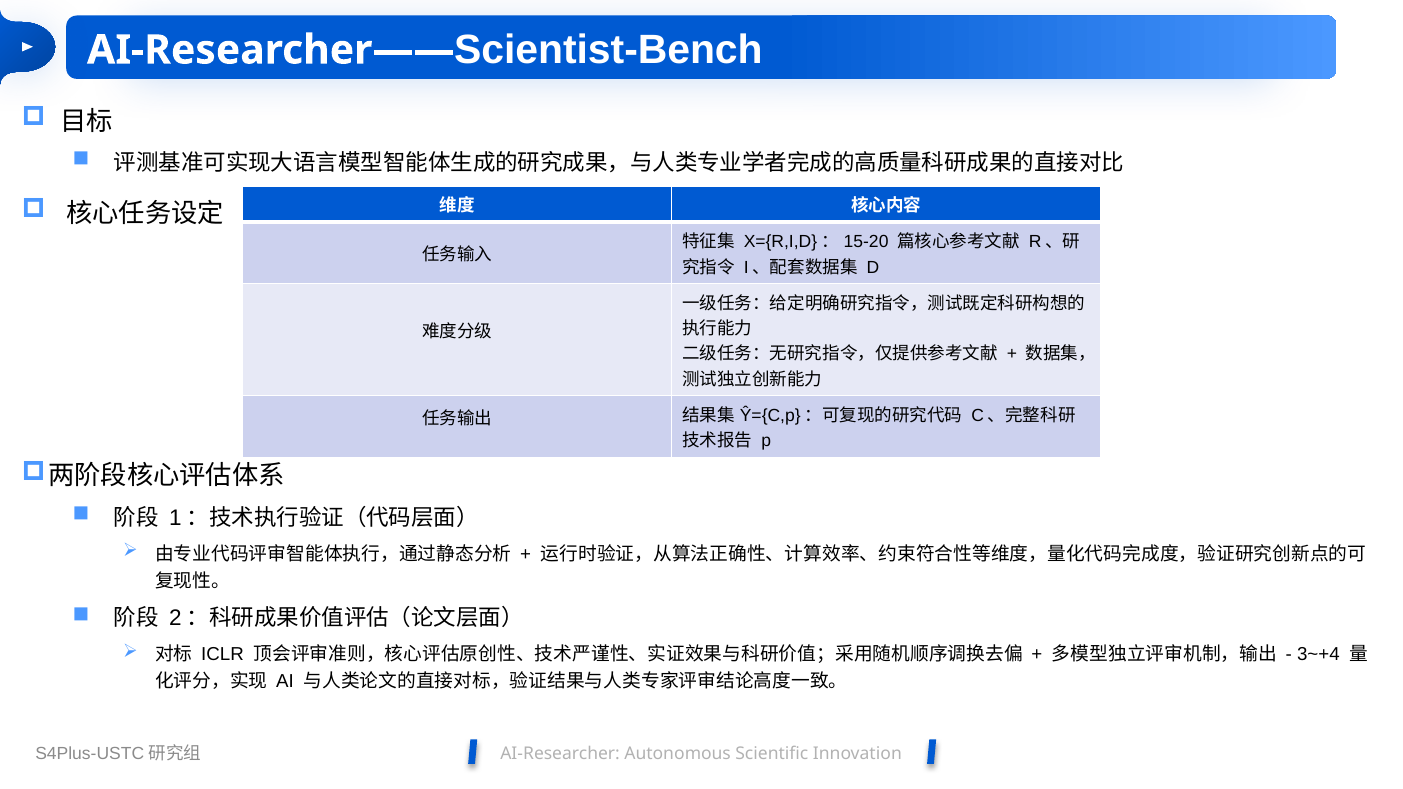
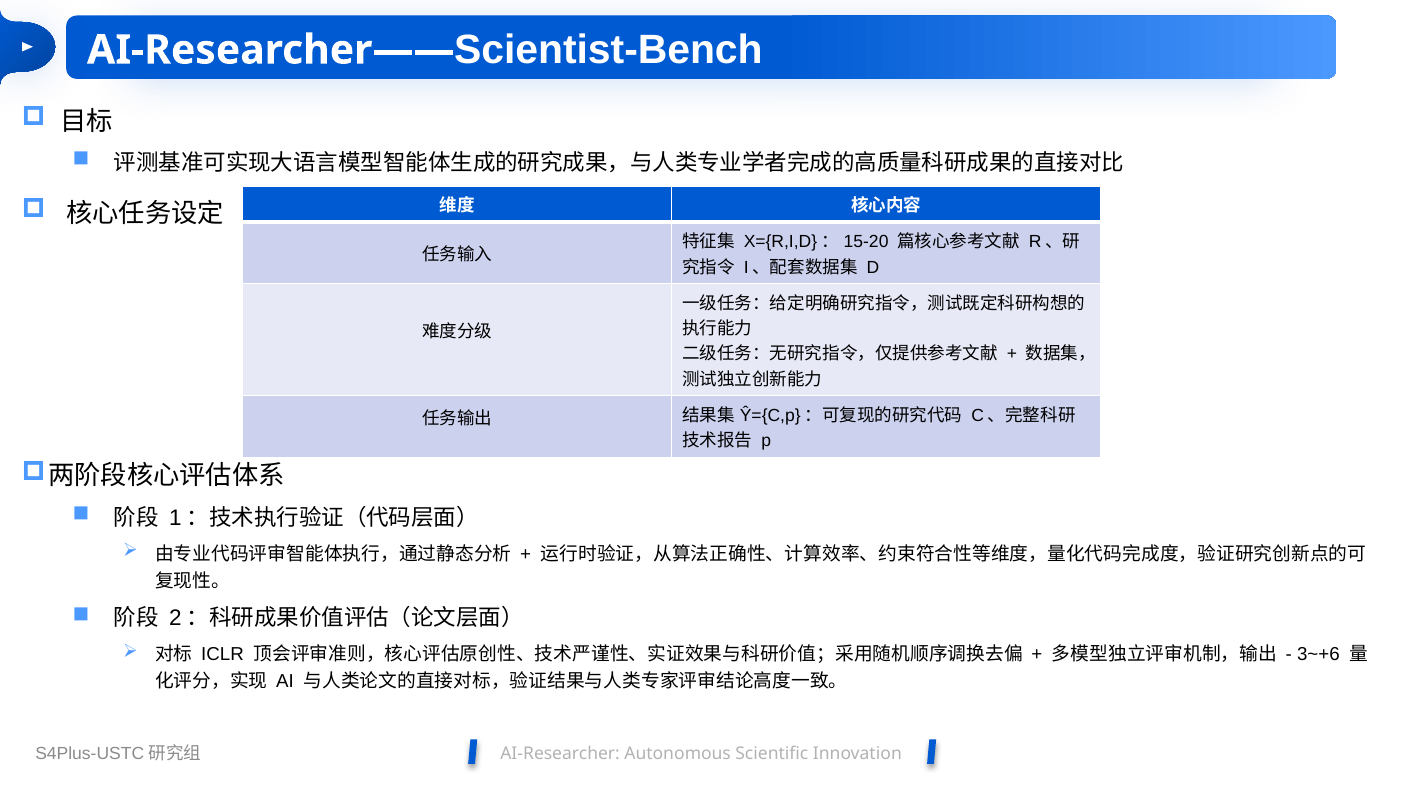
3~+4: 3~+4 -> 3~+6
